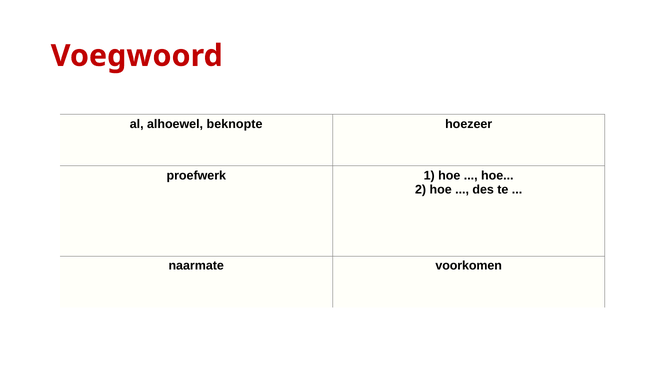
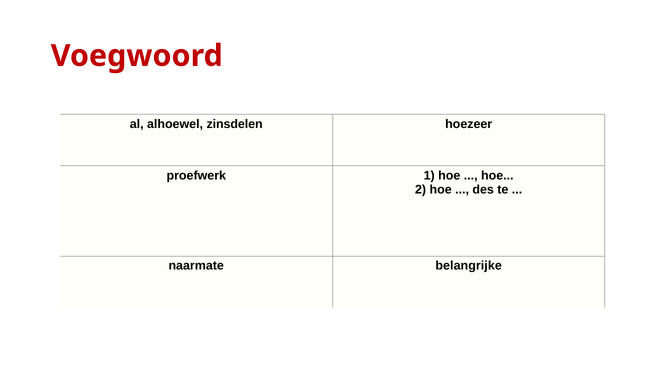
beknopte: beknopte -> zinsdelen
voorkomen: voorkomen -> belangrijke
